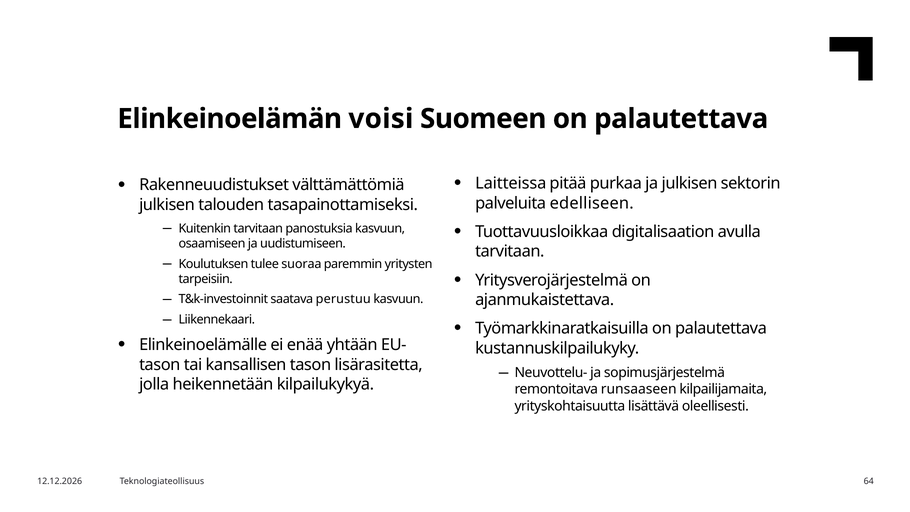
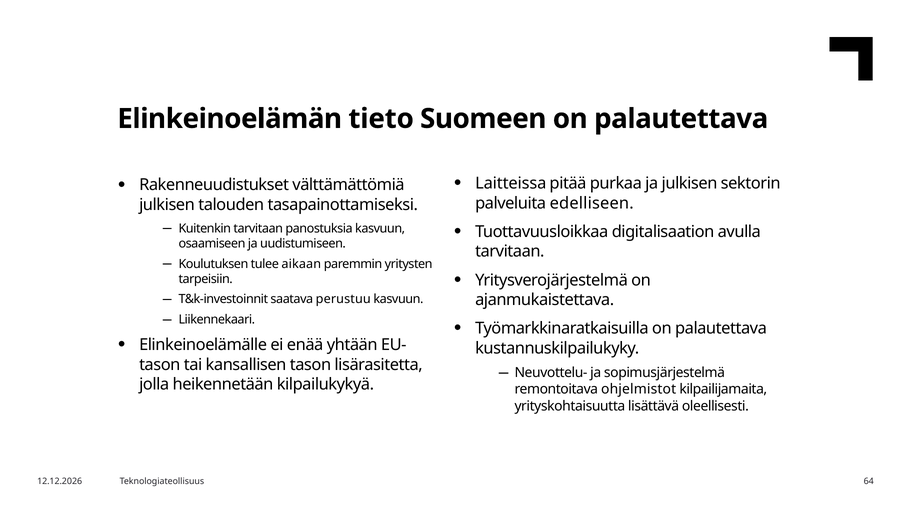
voisi: voisi -> tieto
suoraa: suoraa -> aikaan
runsaaseen: runsaaseen -> ohjelmistot
